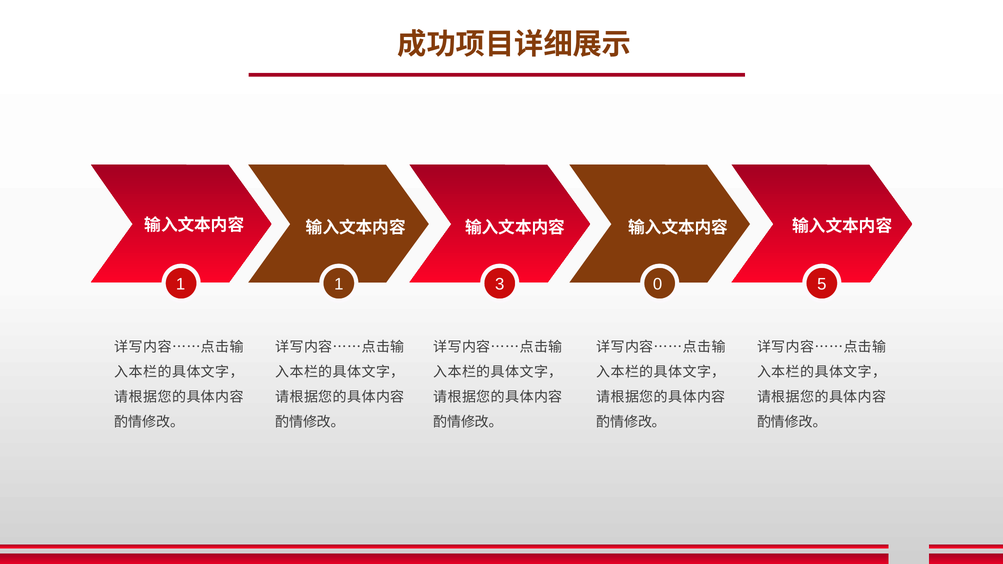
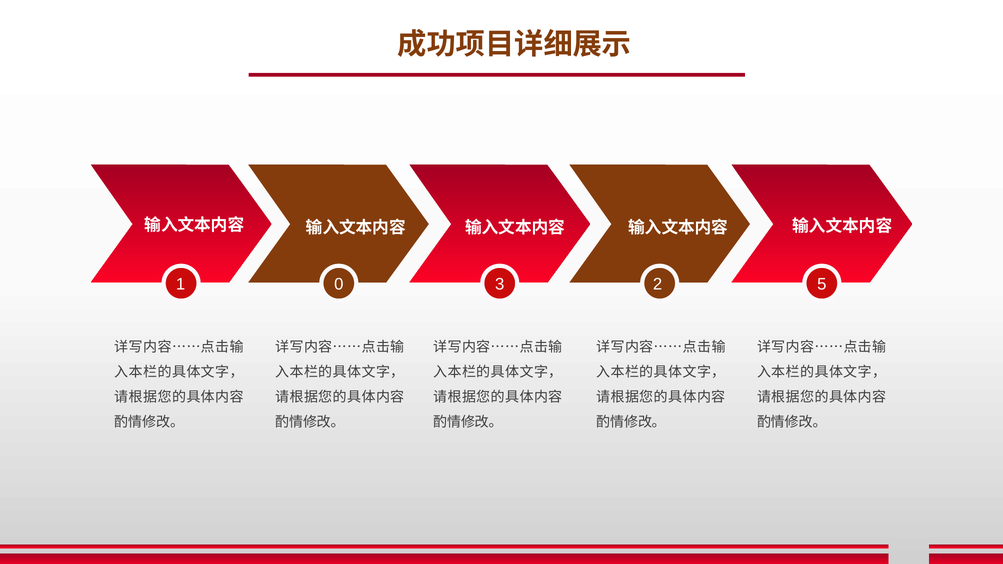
1 1: 1 -> 0
0: 0 -> 2
